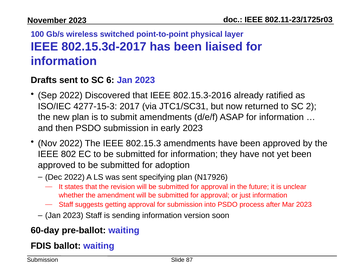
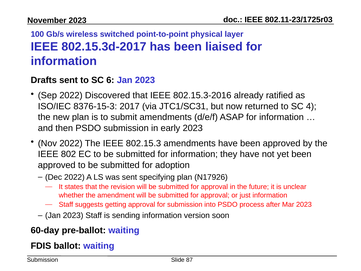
4277-15-3: 4277-15-3 -> 8376-15-3
2: 2 -> 4
